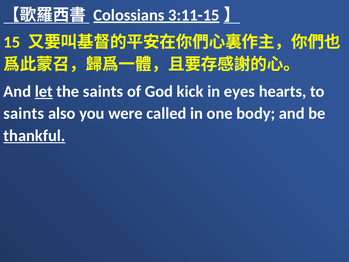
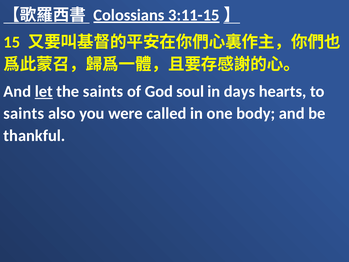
kick: kick -> soul
eyes: eyes -> days
thankful underline: present -> none
